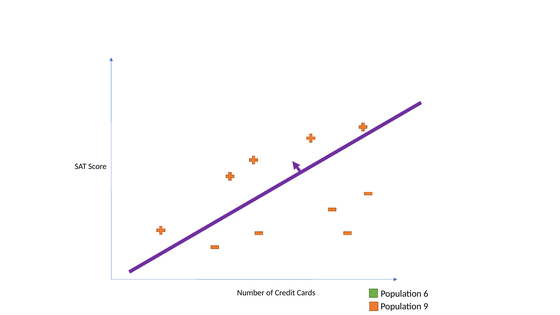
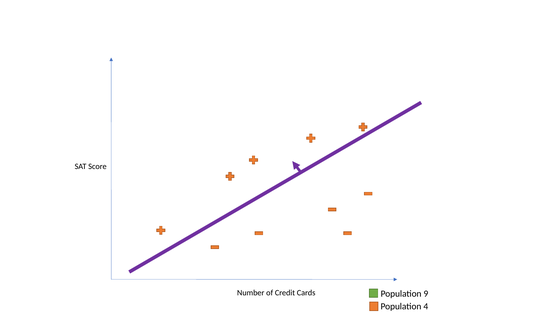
6: 6 -> 9
9: 9 -> 4
